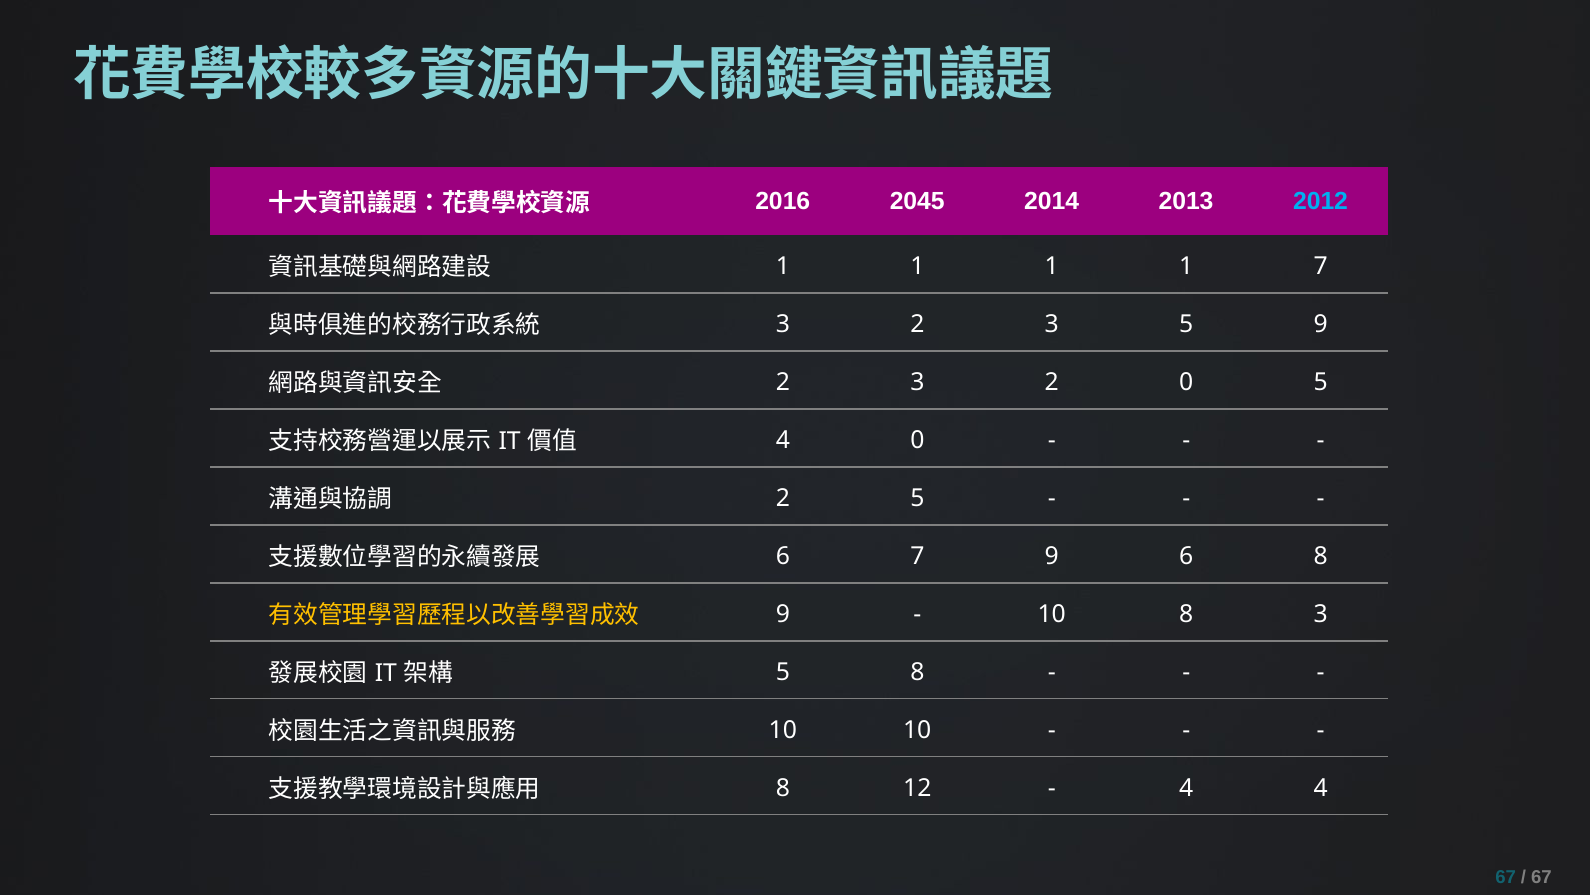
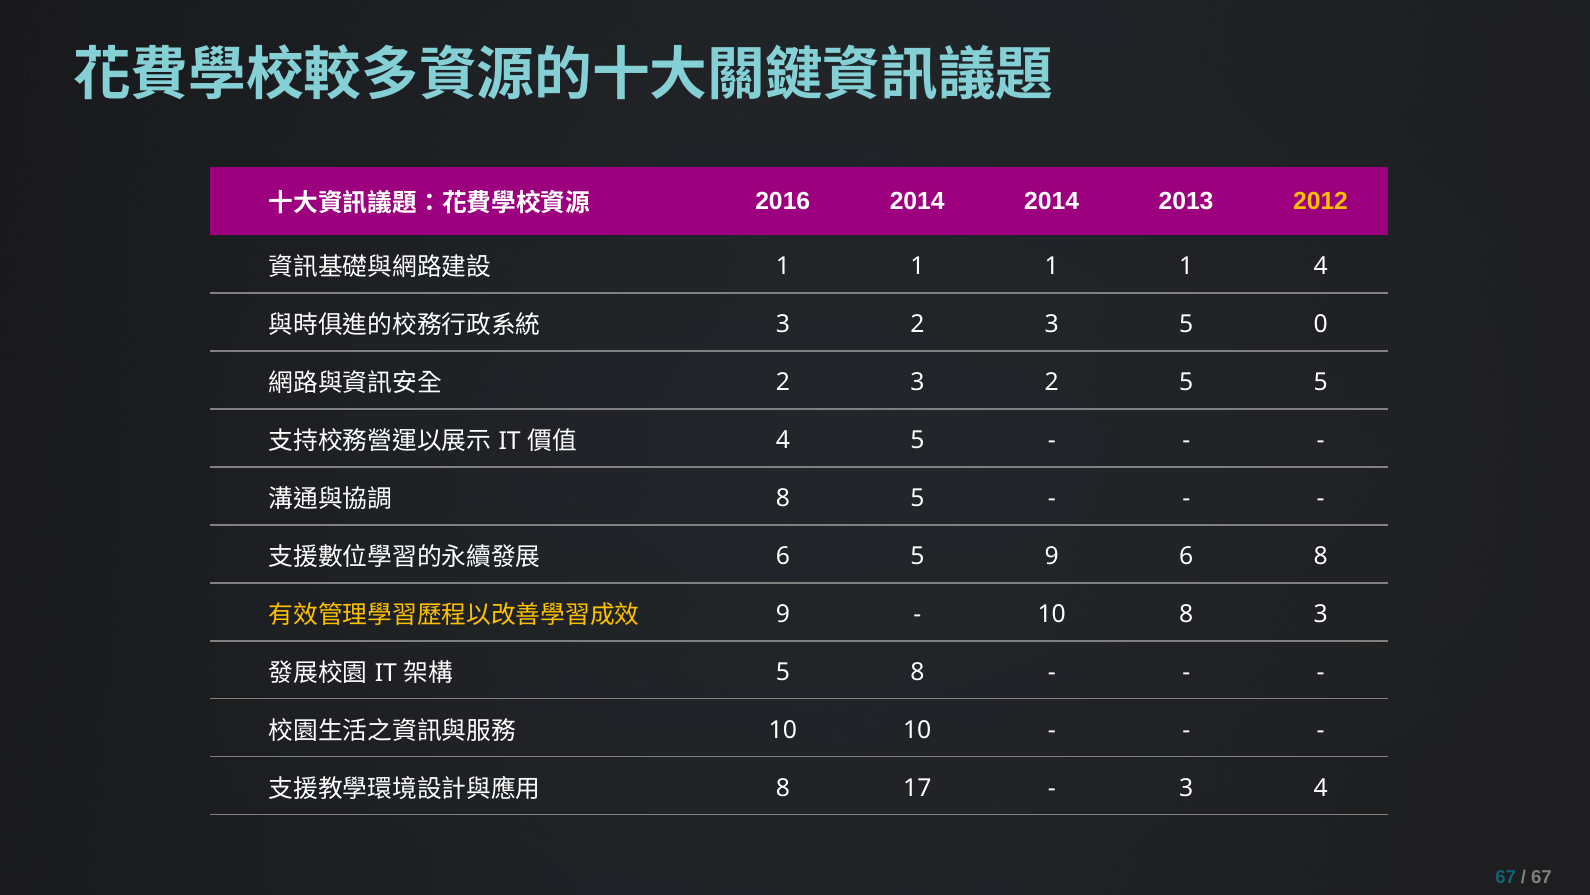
2016 2045: 2045 -> 2014
2012 colour: light blue -> yellow
1 7: 7 -> 4
5 9: 9 -> 0
2 0: 0 -> 5
4 0: 0 -> 5
2 at (783, 498): 2 -> 8
6 7: 7 -> 5
12: 12 -> 17
4 at (1186, 788): 4 -> 3
